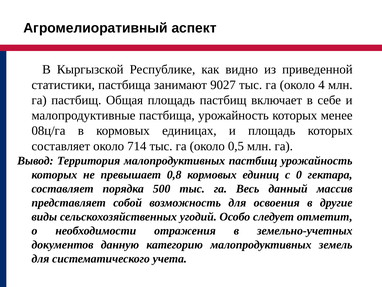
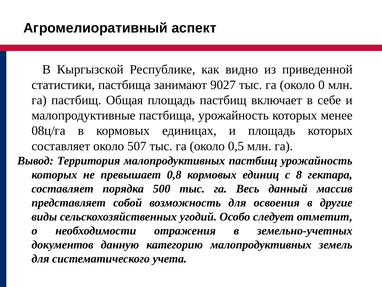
4: 4 -> 0
714: 714 -> 507
0: 0 -> 8
